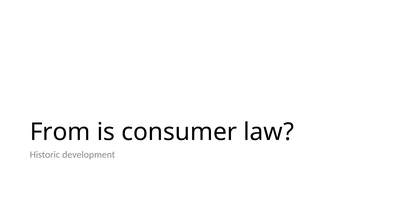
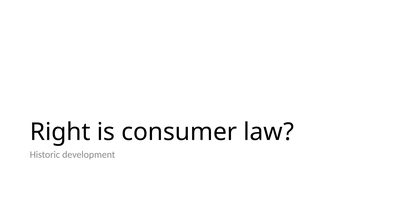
From: From -> Right
